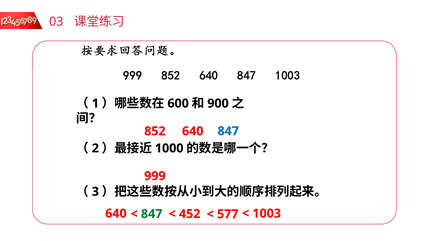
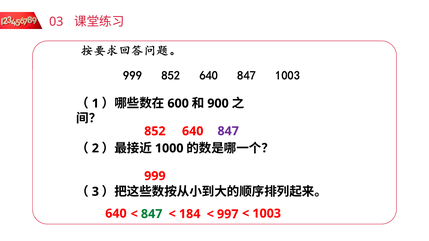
847 at (228, 131) colour: blue -> purple
452: 452 -> 184
577: 577 -> 997
